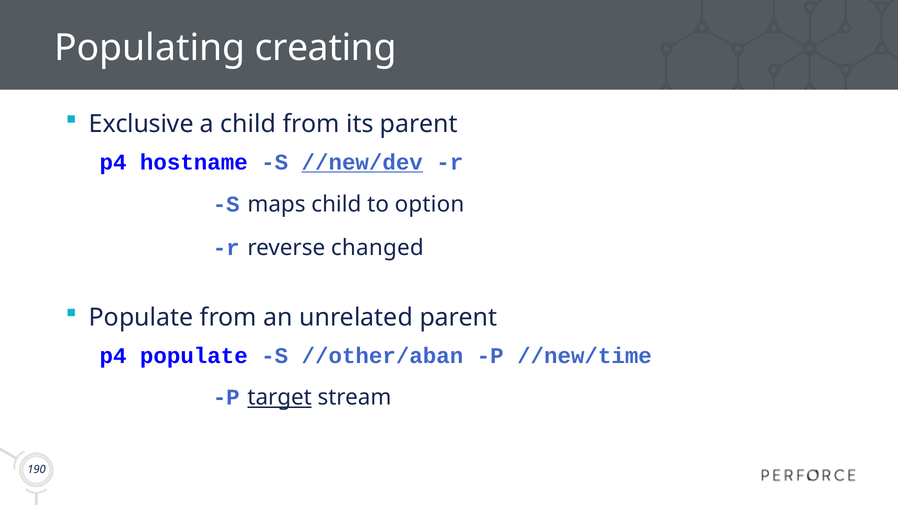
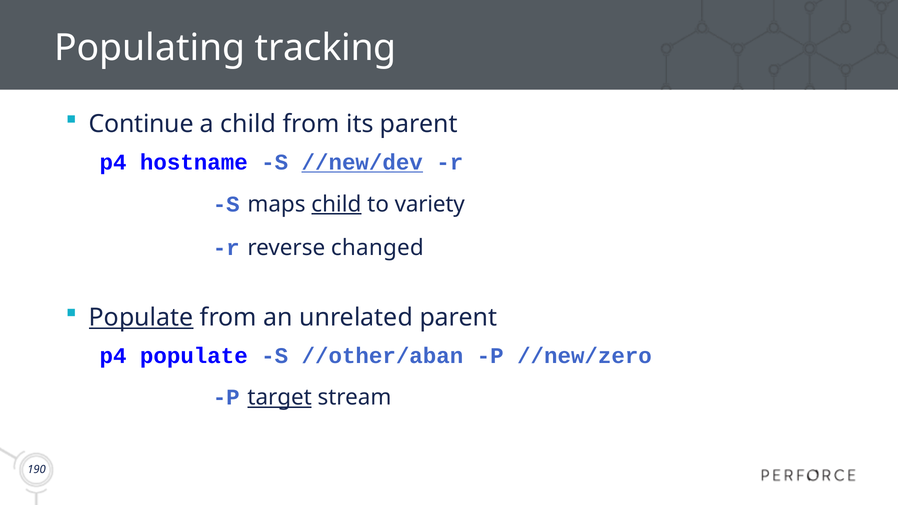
creating: creating -> tracking
Exclusive: Exclusive -> Continue
child at (336, 204) underline: none -> present
option: option -> variety
Populate at (141, 317) underline: none -> present
//new/time: //new/time -> //new/zero
